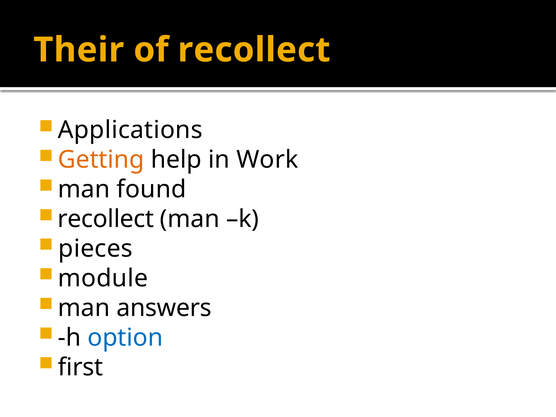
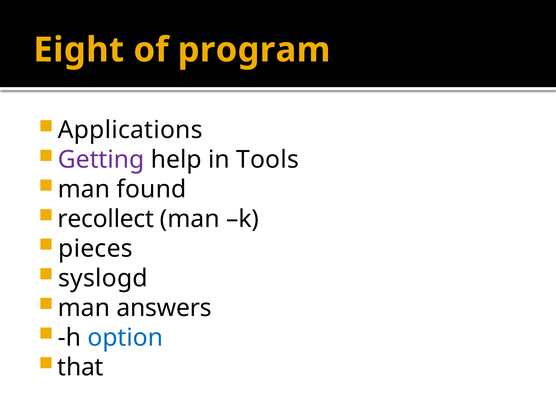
Their: Their -> Eight
of recollect: recollect -> program
Getting colour: orange -> purple
Work: Work -> Tools
module: module -> syslogd
first: first -> that
